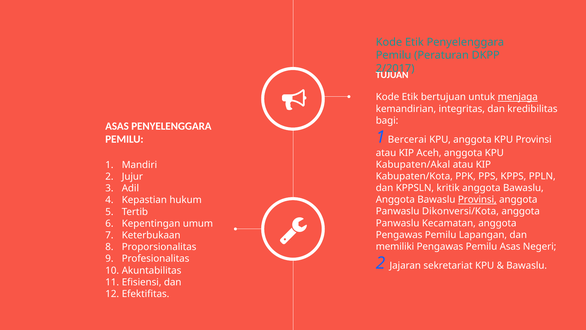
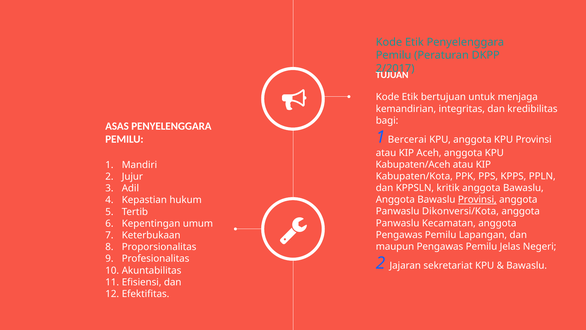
menjaga underline: present -> none
Kabupaten/Akal: Kabupaten/Akal -> Kabupaten/Aceh
memiliki: memiliki -> maupun
Pemilu Asas: Asas -> Jelas
